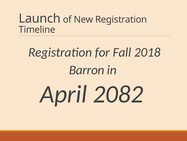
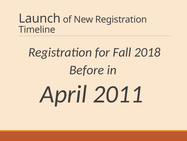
Barron: Barron -> Before
2082: 2082 -> 2011
